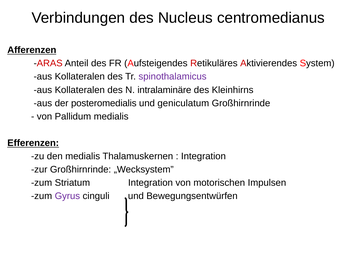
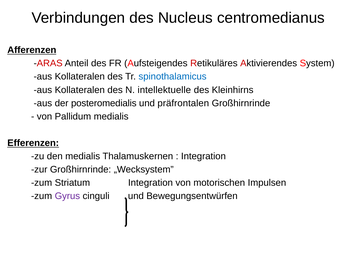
spinothalamicus colour: purple -> blue
intralaminäre: intralaminäre -> intellektuelle
geniculatum: geniculatum -> präfrontalen
